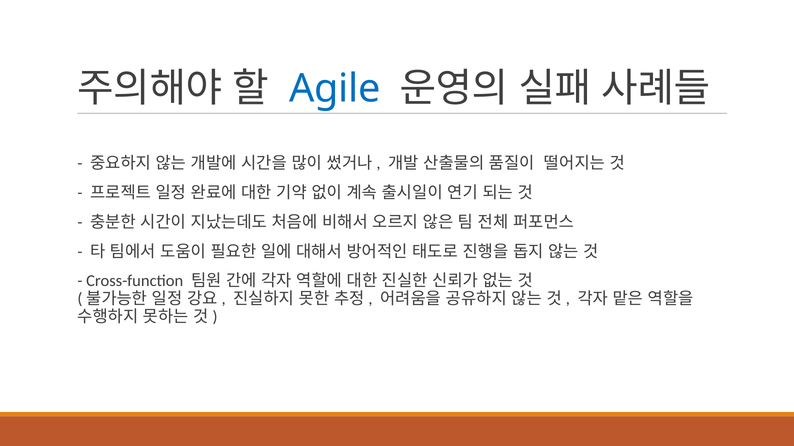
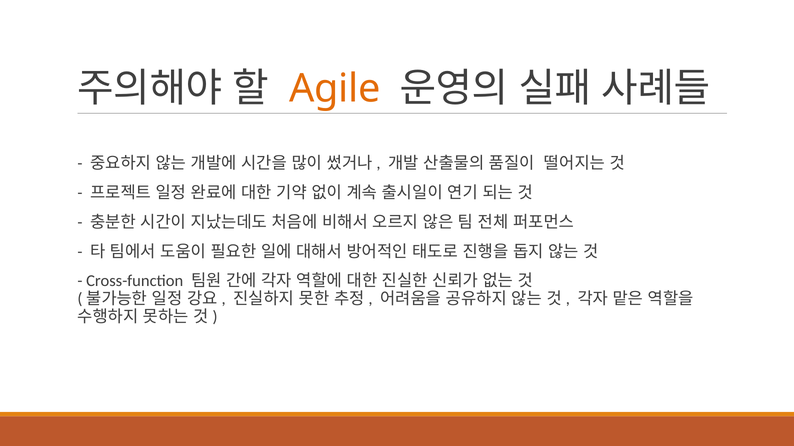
Agile colour: blue -> orange
